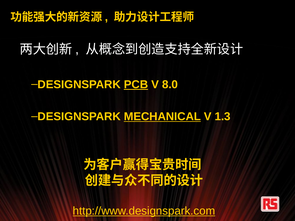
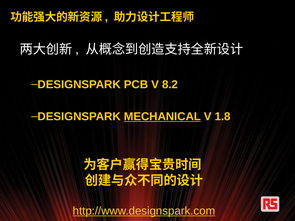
PCB underline: present -> none
8.0: 8.0 -> 8.2
1.3: 1.3 -> 1.8
